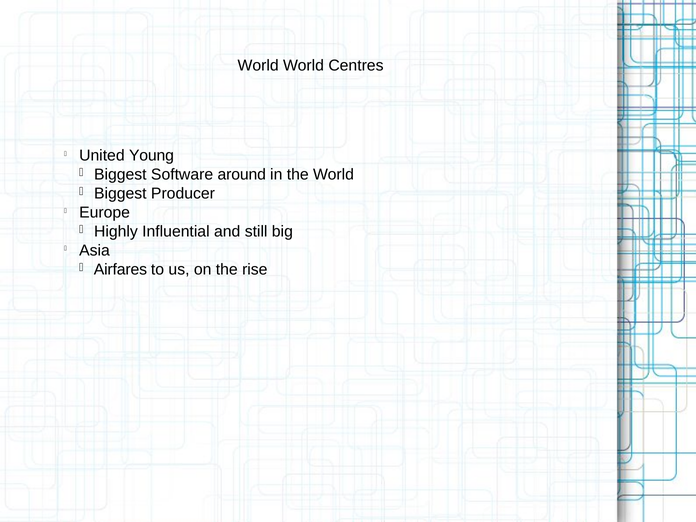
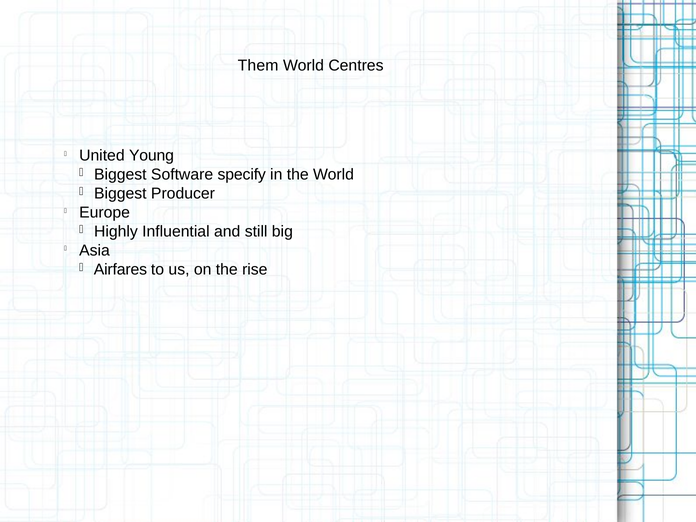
World at (258, 65): World -> Them
around: around -> specify
